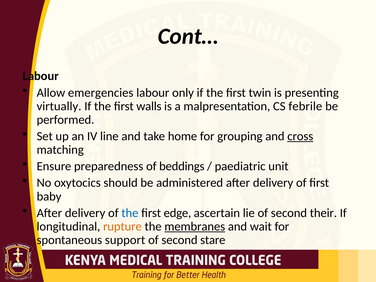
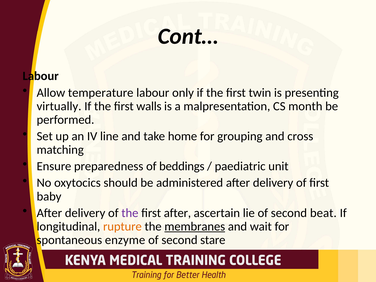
emergencies: emergencies -> temperature
febrile: febrile -> month
cross underline: present -> none
the at (130, 213) colour: blue -> purple
first edge: edge -> after
their: their -> beat
support: support -> enzyme
